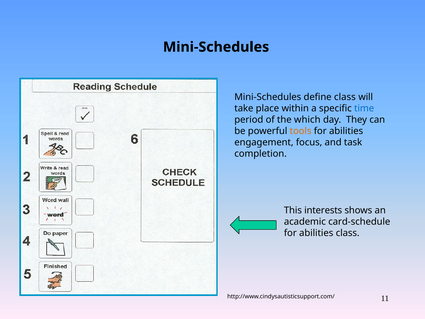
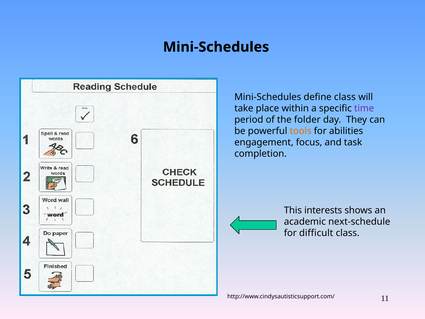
time colour: blue -> purple
which: which -> folder
card-schedule: card-schedule -> next-schedule
abilities at (316, 233): abilities -> difficult
